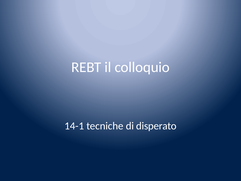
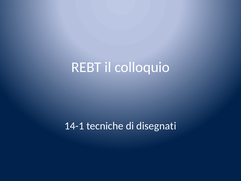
disperato: disperato -> disegnati
